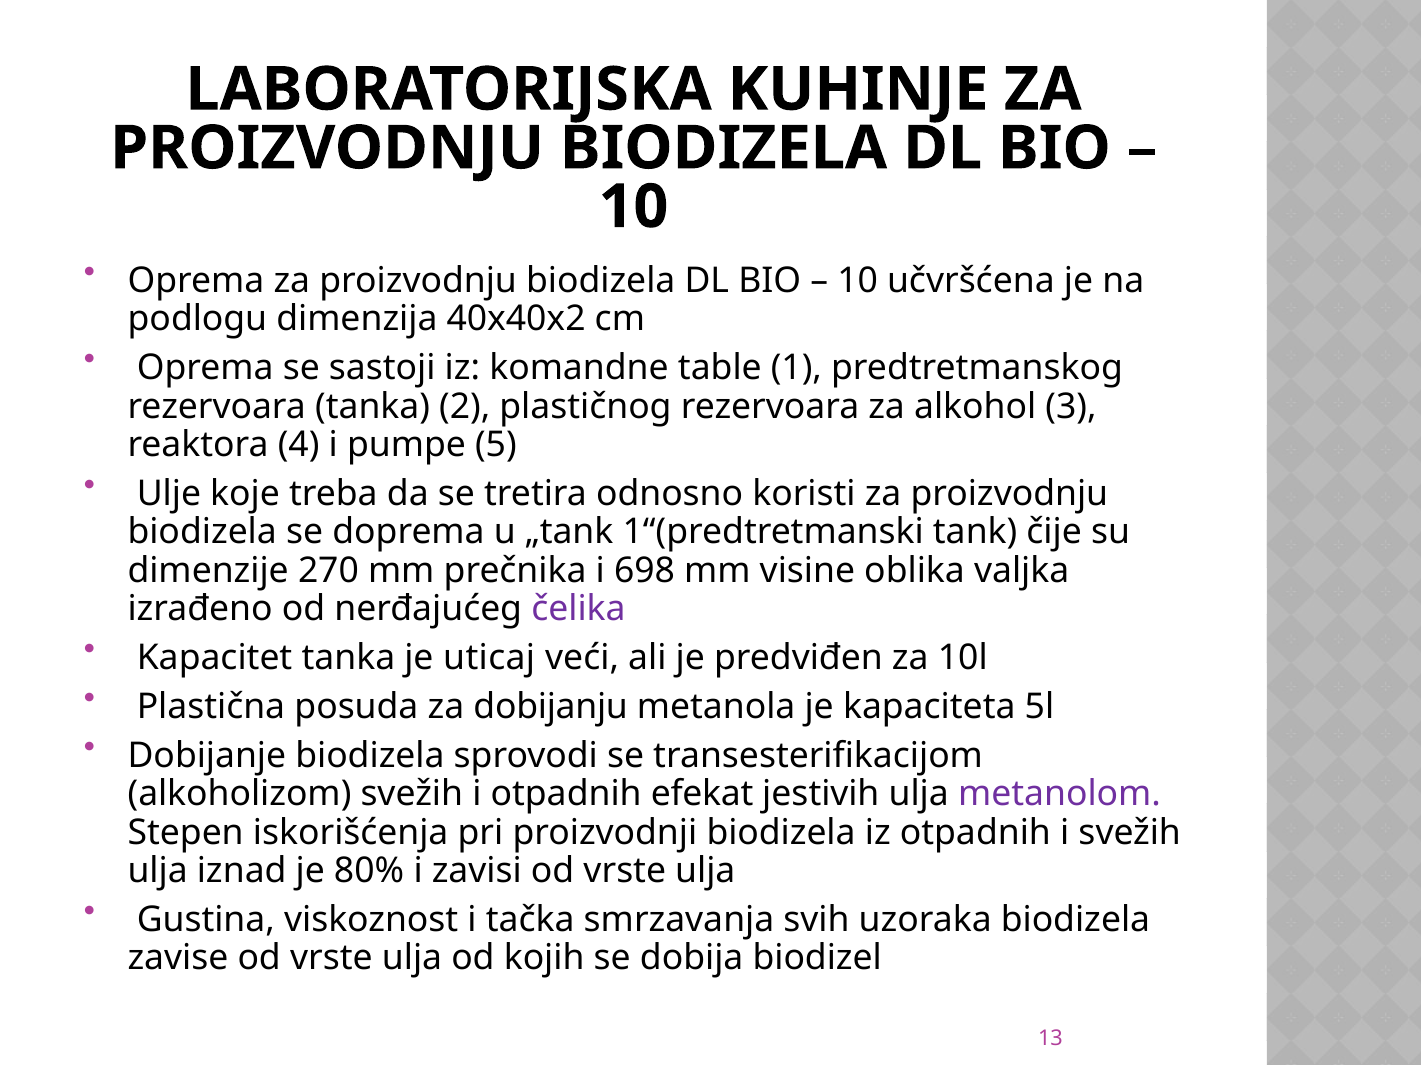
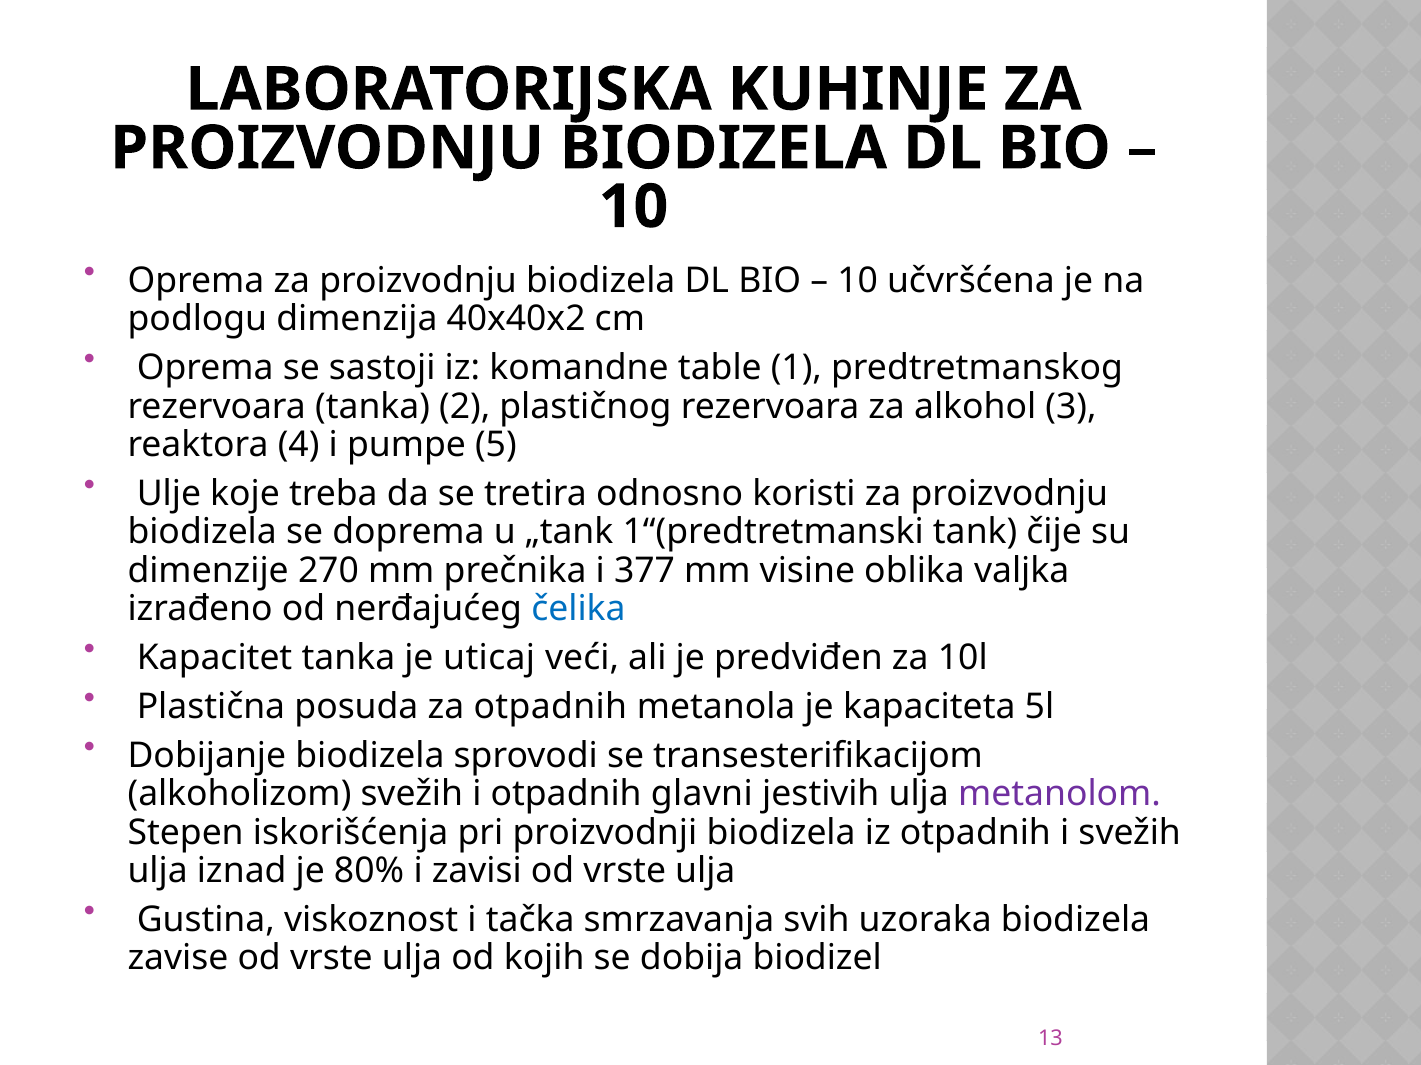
698: 698 -> 377
čelika colour: purple -> blue
za dobijanju: dobijanju -> otpadnih
efekat: efekat -> glavni
